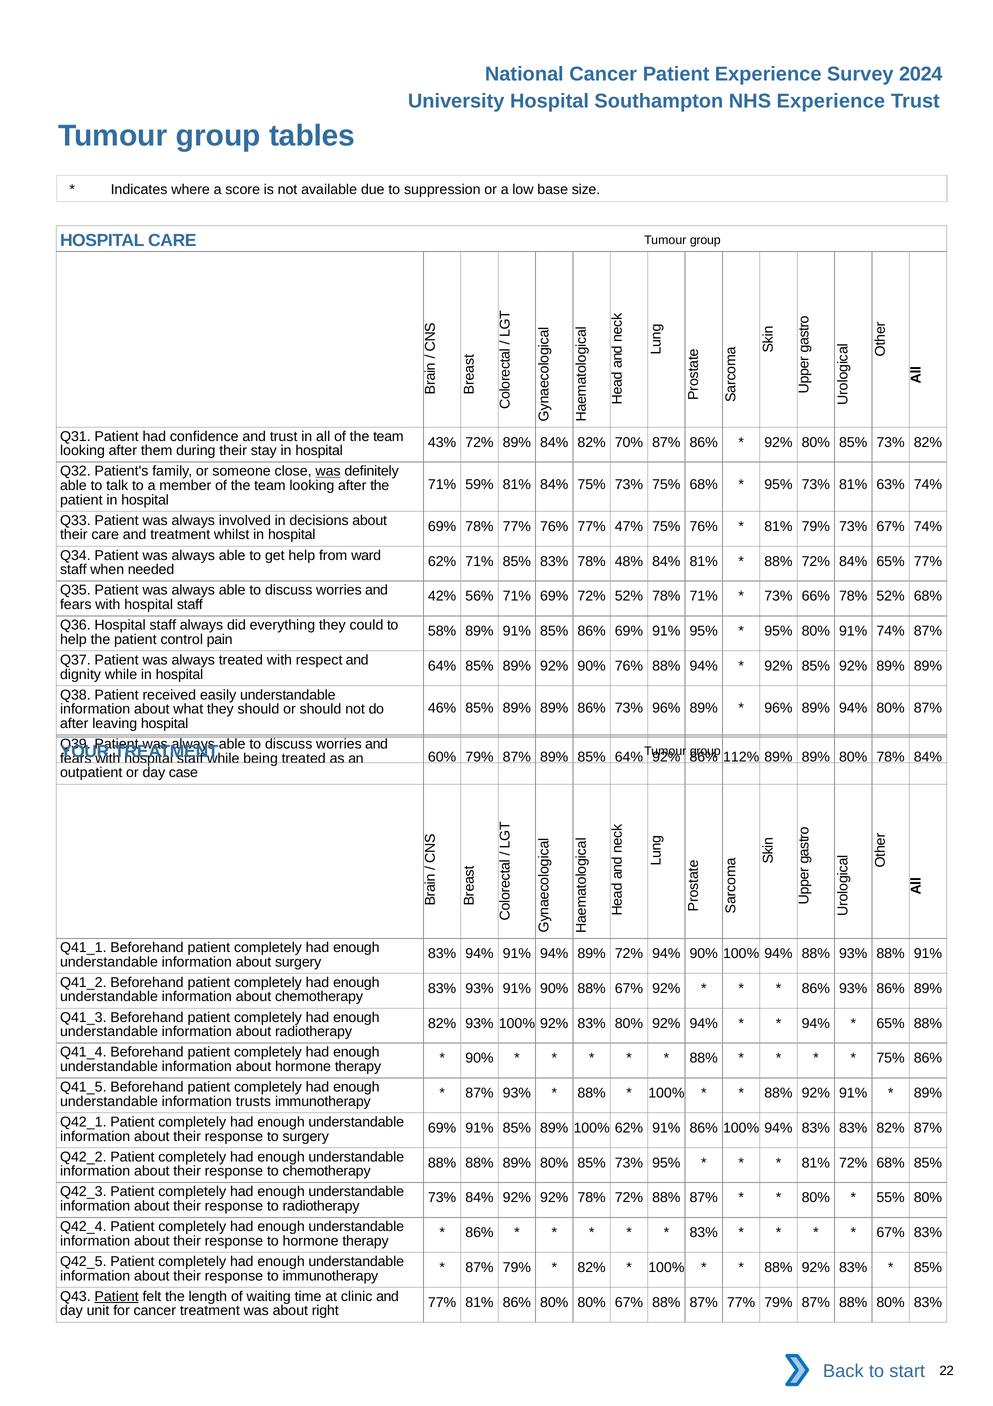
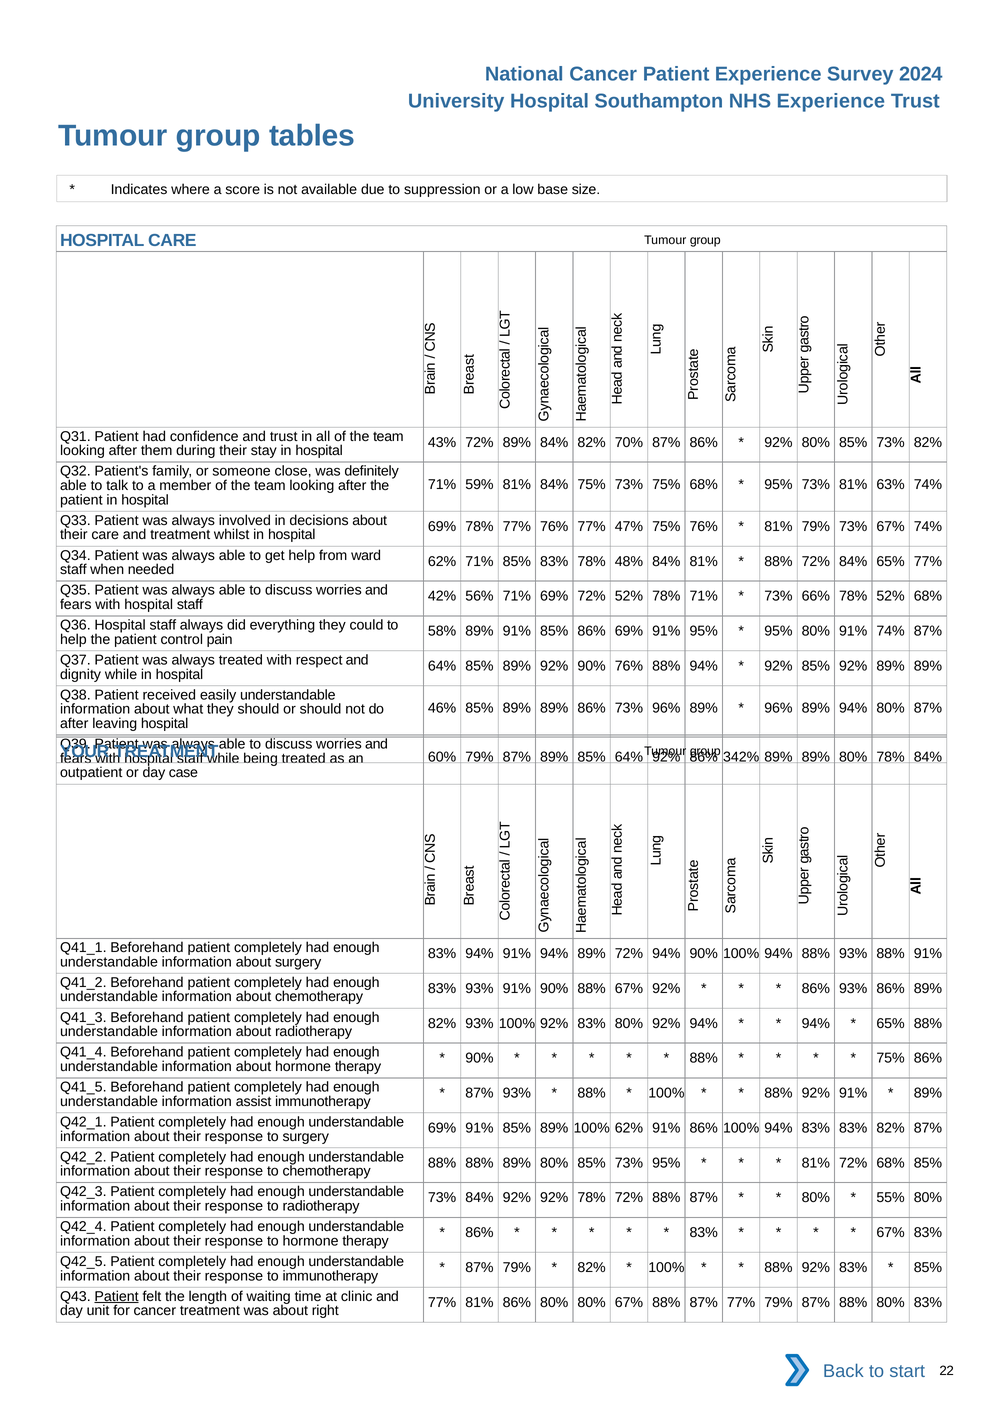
was at (328, 471) underline: present -> none
112%: 112% -> 342%
trusts: trusts -> assist
